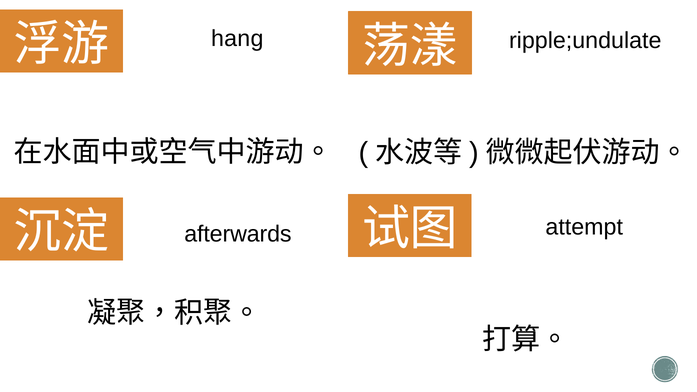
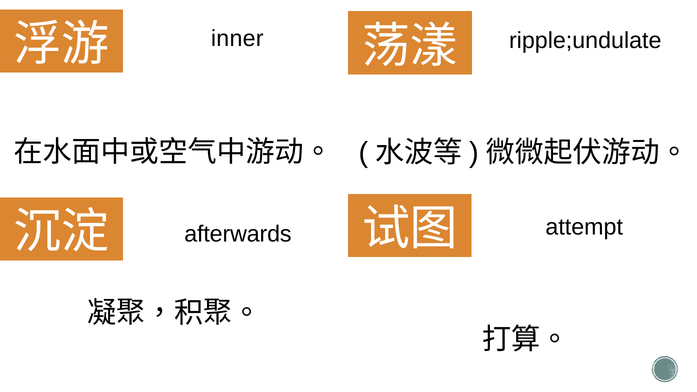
hang: hang -> inner
